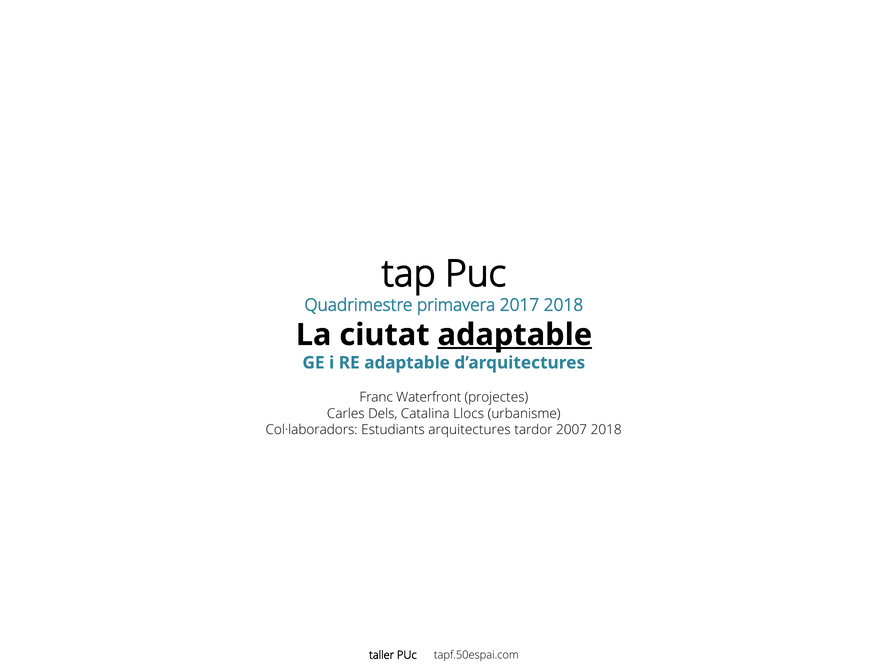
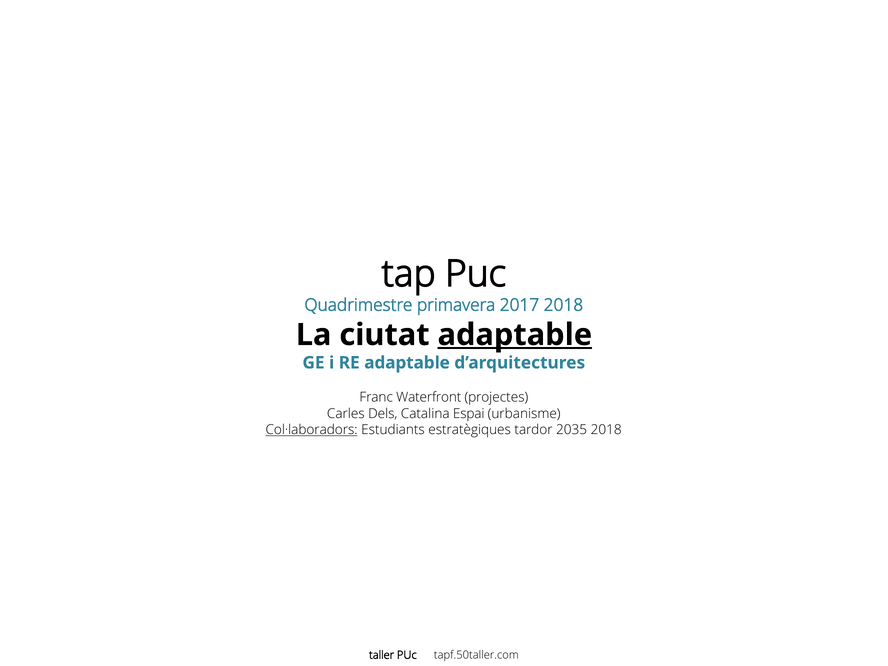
Llocs: Llocs -> Espai
Col·laboradors underline: none -> present
arquitectures: arquitectures -> estratègiques
2007: 2007 -> 2035
tapf.50espai.com: tapf.50espai.com -> tapf.50taller.com
